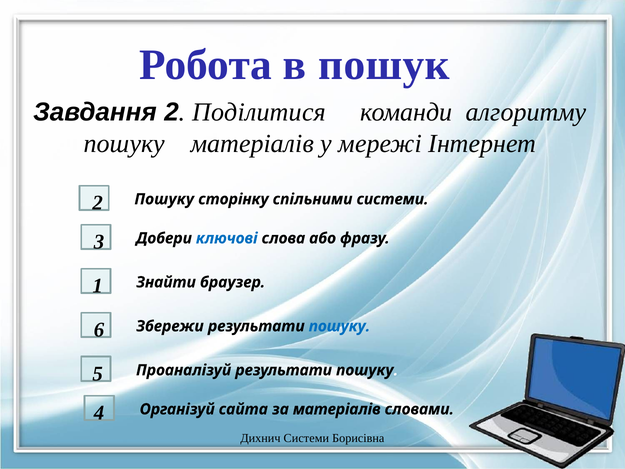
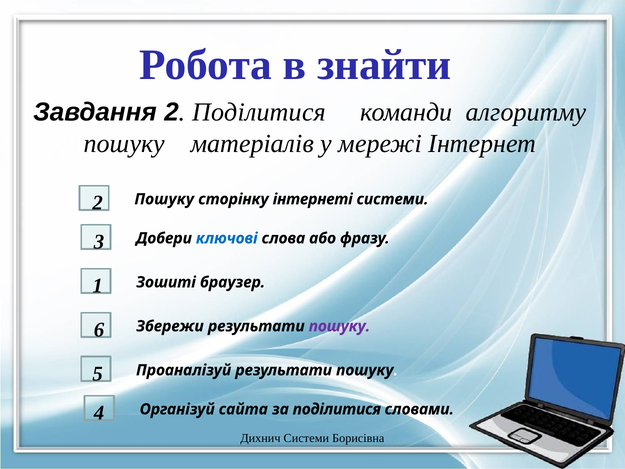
пошук: пошук -> знайти
спільними: спільними -> інтернеті
Знайти: Знайти -> Зошиті
пошуку at (339, 326) colour: blue -> purple
за матеріалів: матеріалів -> поділитися
